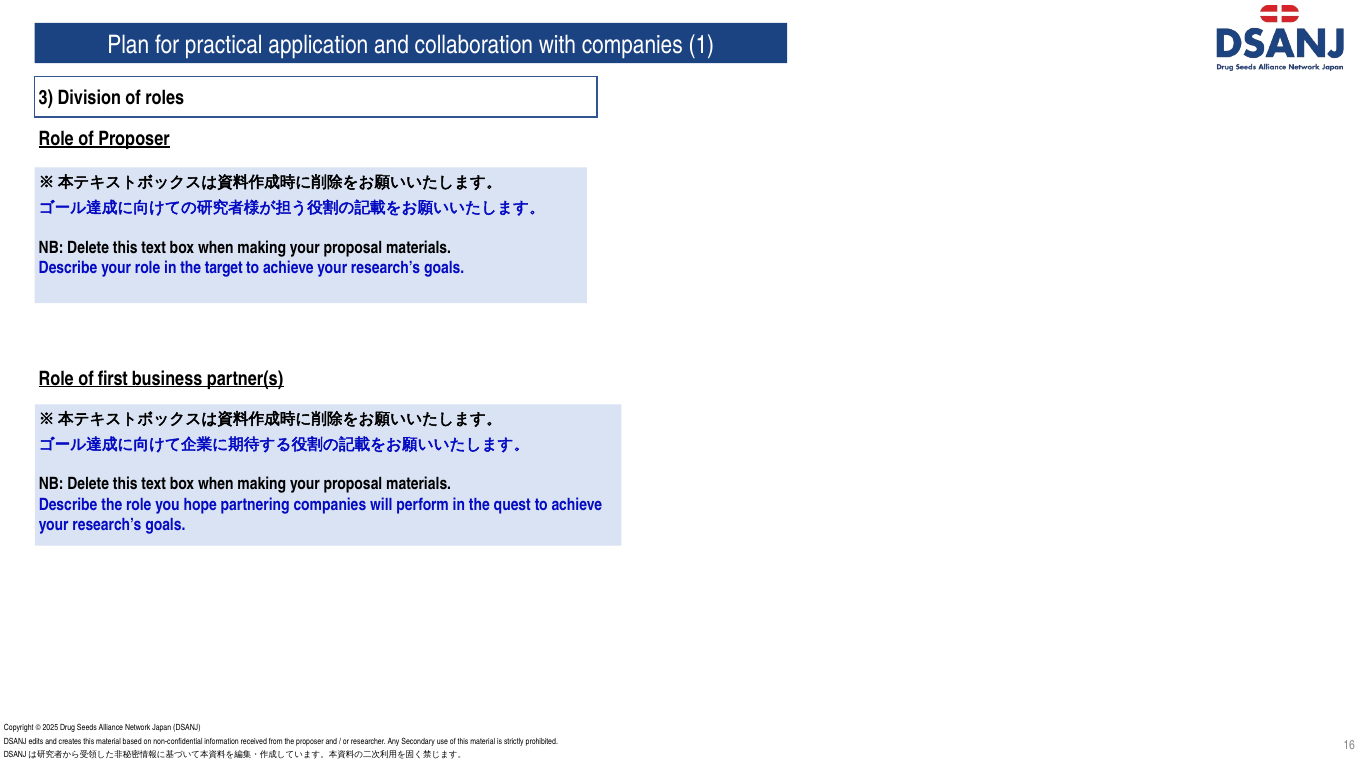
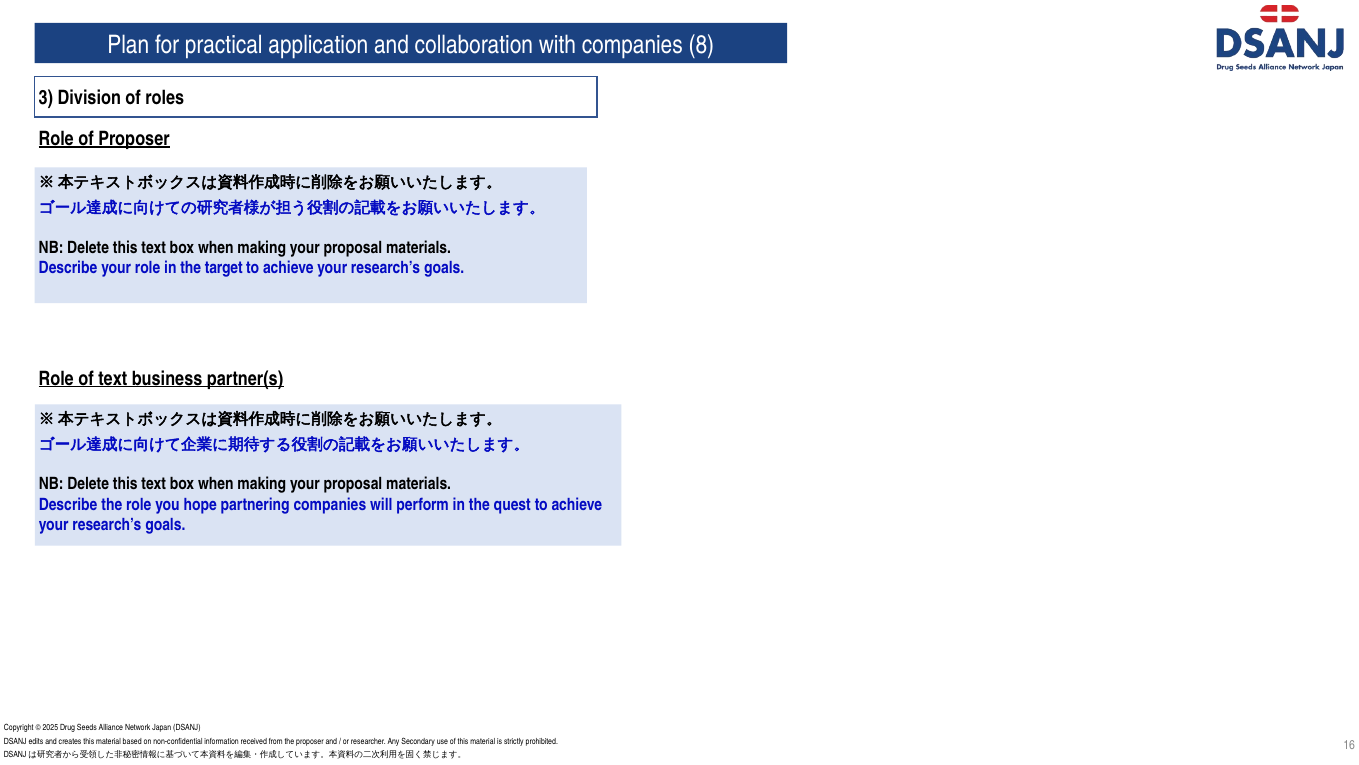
1: 1 -> 8
of first: first -> text
